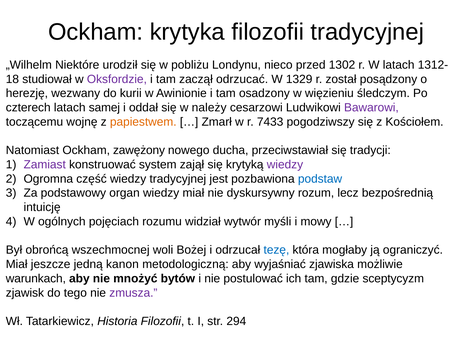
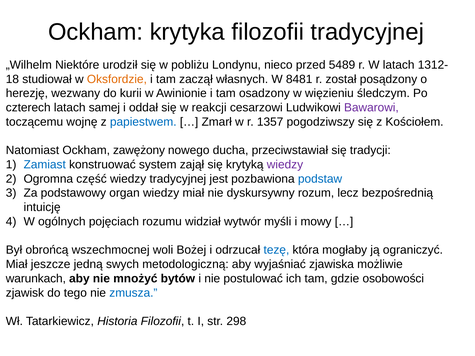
1302: 1302 -> 5489
Oksfordzie colour: purple -> orange
odrzucać: odrzucać -> własnych
1329: 1329 -> 8481
należy: należy -> reakcji
papiestwem colour: orange -> blue
7433: 7433 -> 1357
Zamiast colour: purple -> blue
kanon: kanon -> swych
sceptycyzm: sceptycyzm -> osobowości
zmusza colour: purple -> blue
294: 294 -> 298
